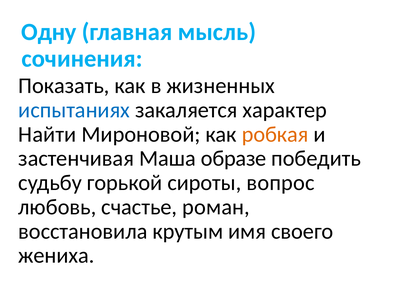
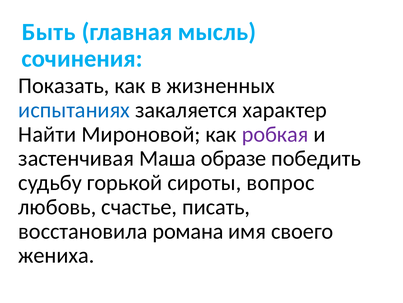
Одну: Одну -> Быть
робкая colour: orange -> purple
роман: роман -> писать
крутым: крутым -> романа
